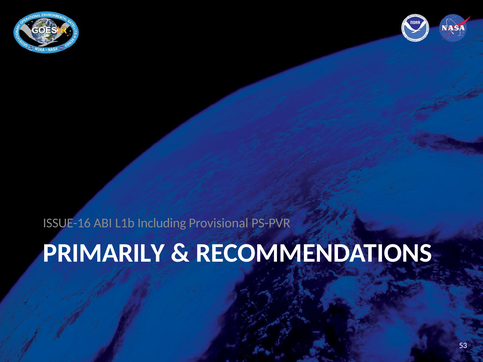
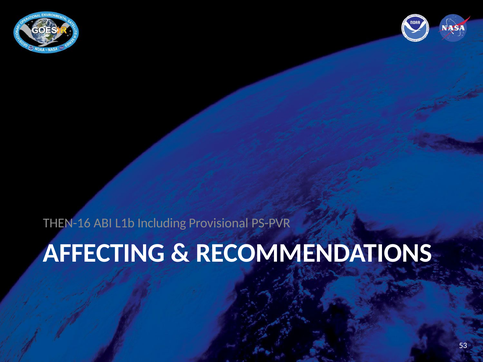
ISSUE-16: ISSUE-16 -> THEN-16
PRIMARILY: PRIMARILY -> AFFECTING
